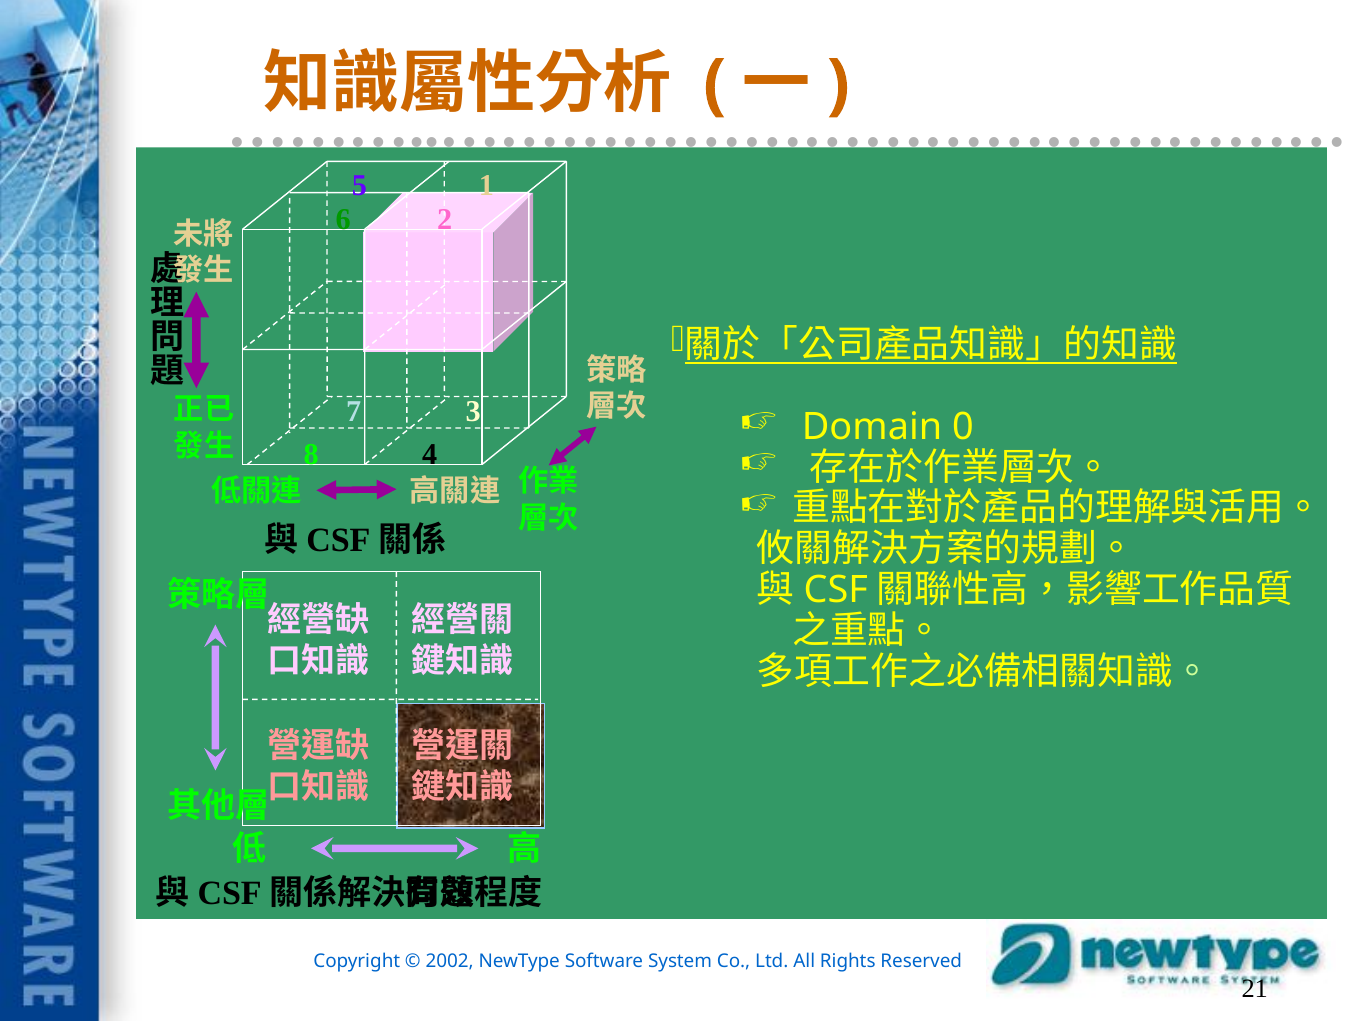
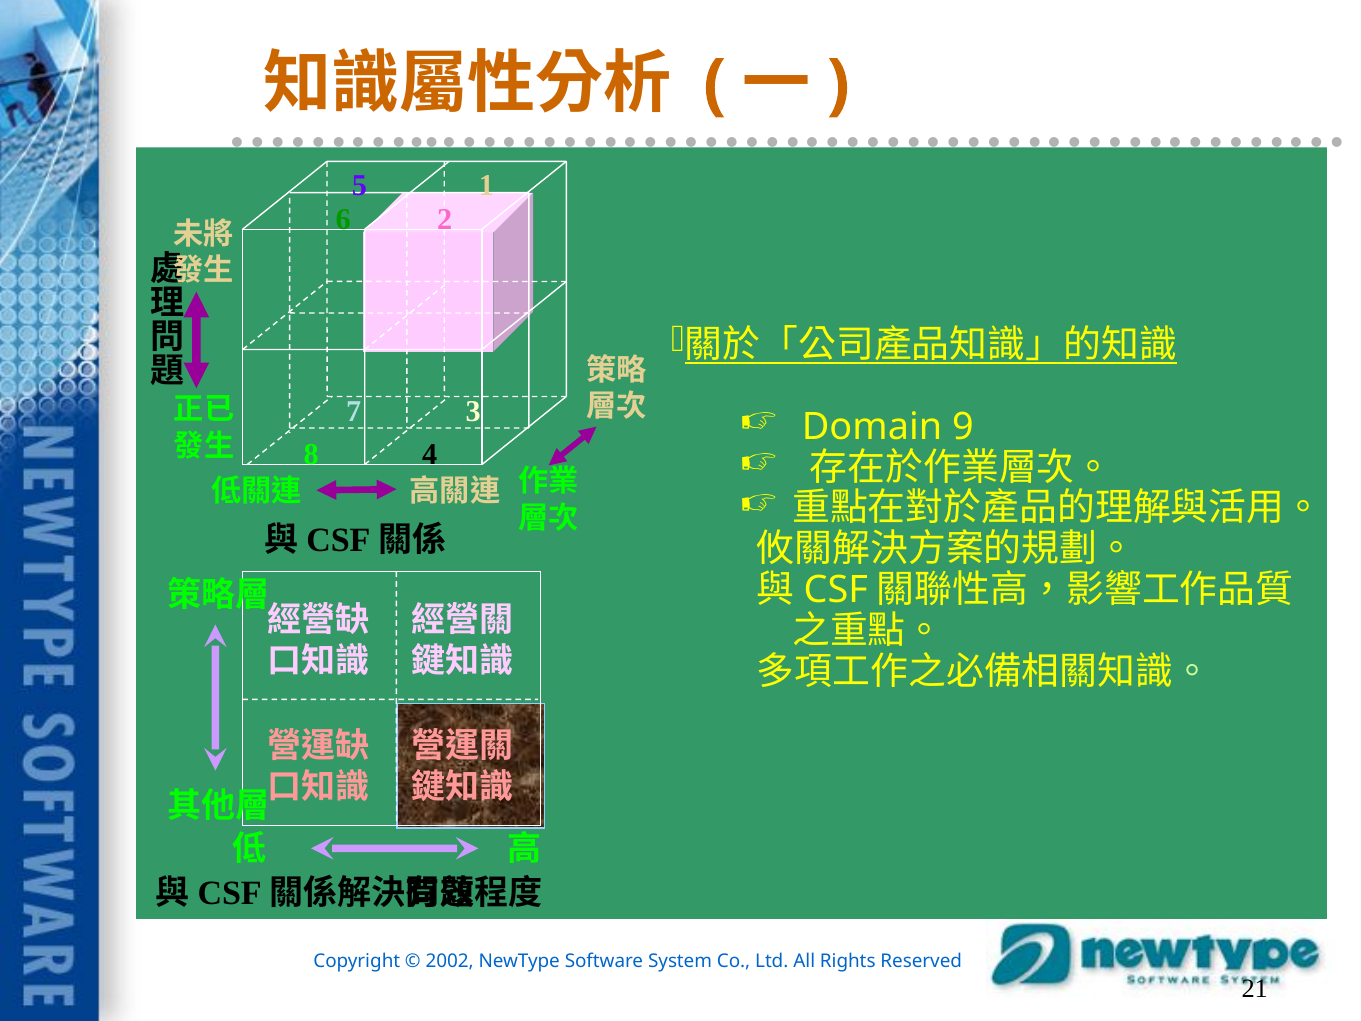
0: 0 -> 9
